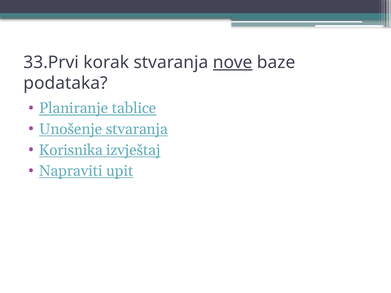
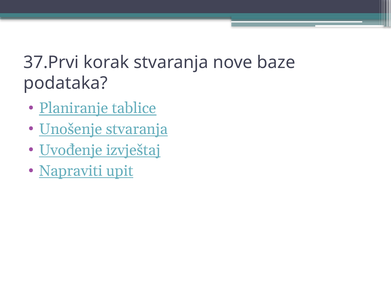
33.Prvi: 33.Prvi -> 37.Prvi
nove underline: present -> none
Korisnika: Korisnika -> Uvođenje
